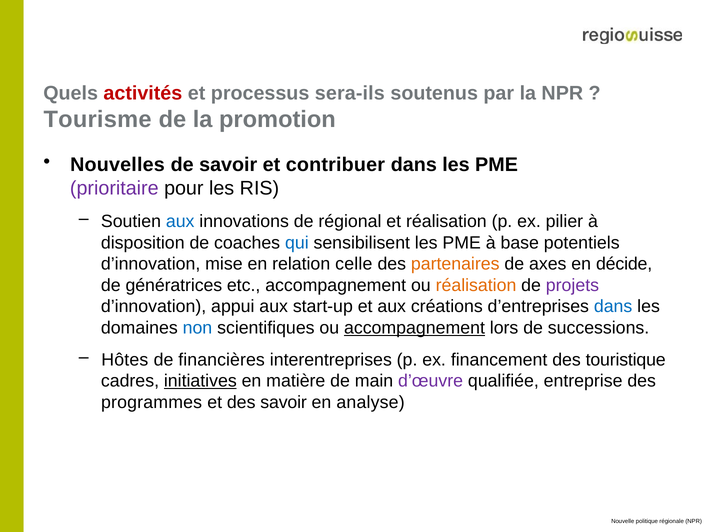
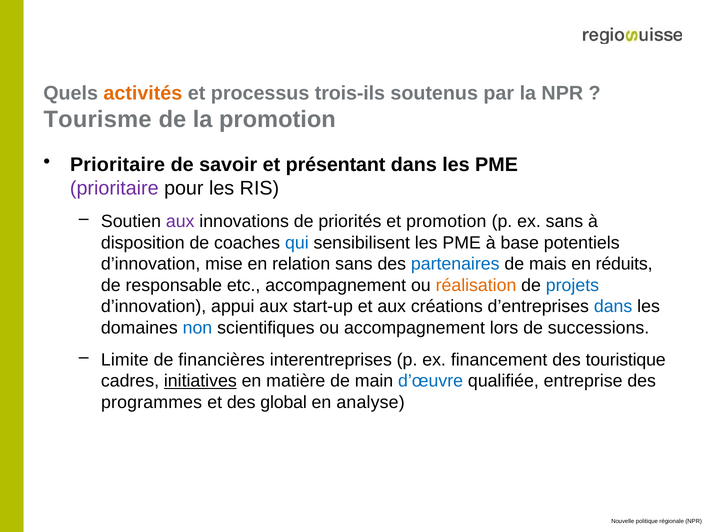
activités colour: red -> orange
sera-ils: sera-ils -> trois-ils
Nouvelles at (117, 165): Nouvelles -> Prioritaire
contribuer: contribuer -> présentant
aux at (180, 221) colour: blue -> purple
régional: régional -> priorités
et réalisation: réalisation -> promotion
ex pilier: pilier -> sans
relation celle: celle -> sans
partenaires colour: orange -> blue
axes: axes -> mais
décide: décide -> réduits
génératrices: génératrices -> responsable
projets colour: purple -> blue
accompagnement at (414, 328) underline: present -> none
Hôtes: Hôtes -> Limite
d’œuvre colour: purple -> blue
des savoir: savoir -> global
